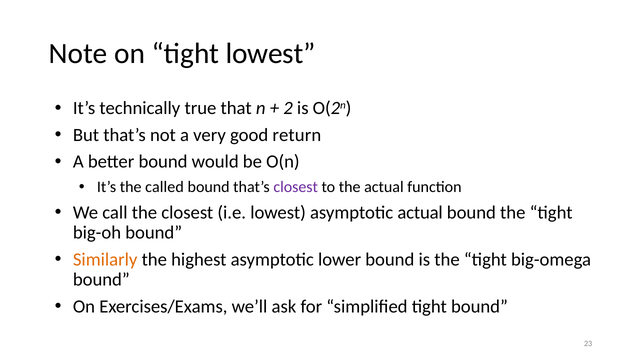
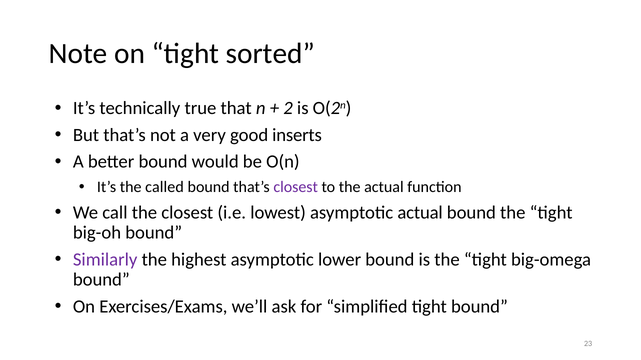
tight lowest: lowest -> sorted
return: return -> inserts
Similarly colour: orange -> purple
